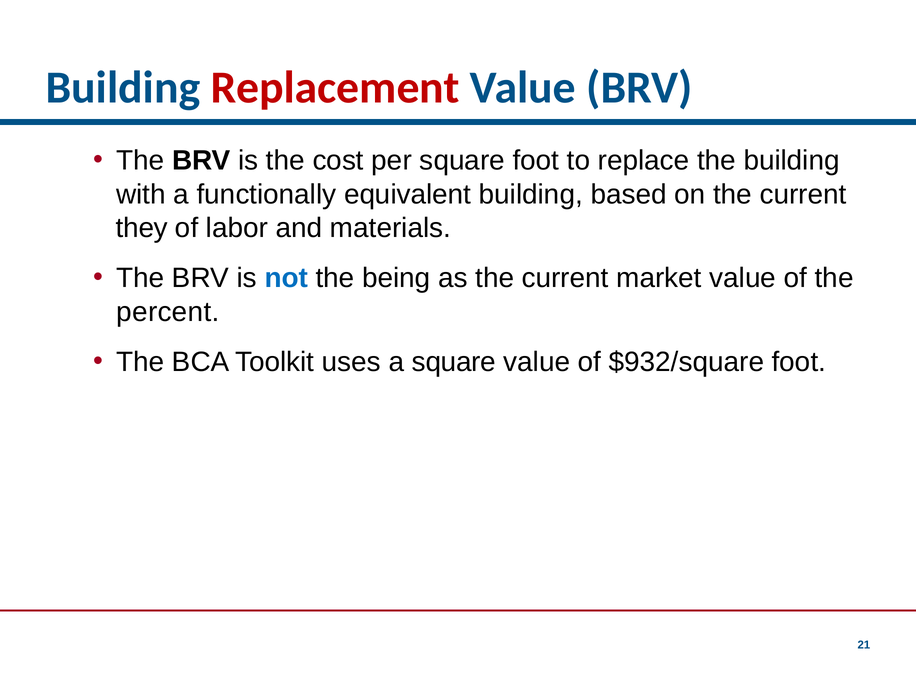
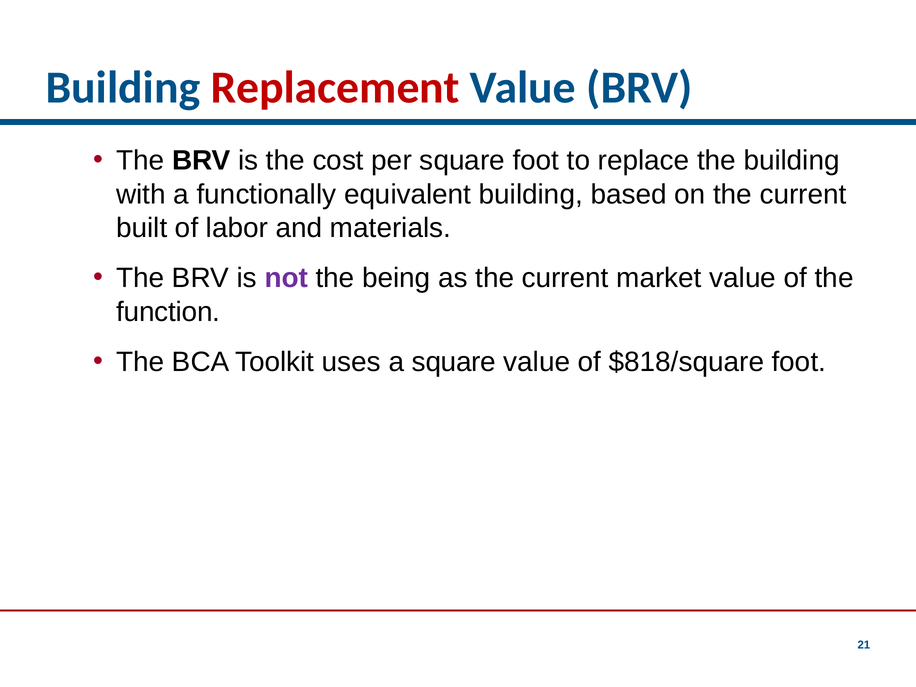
they: they -> built
not colour: blue -> purple
percent: percent -> function
$932/square: $932/square -> $818/square
